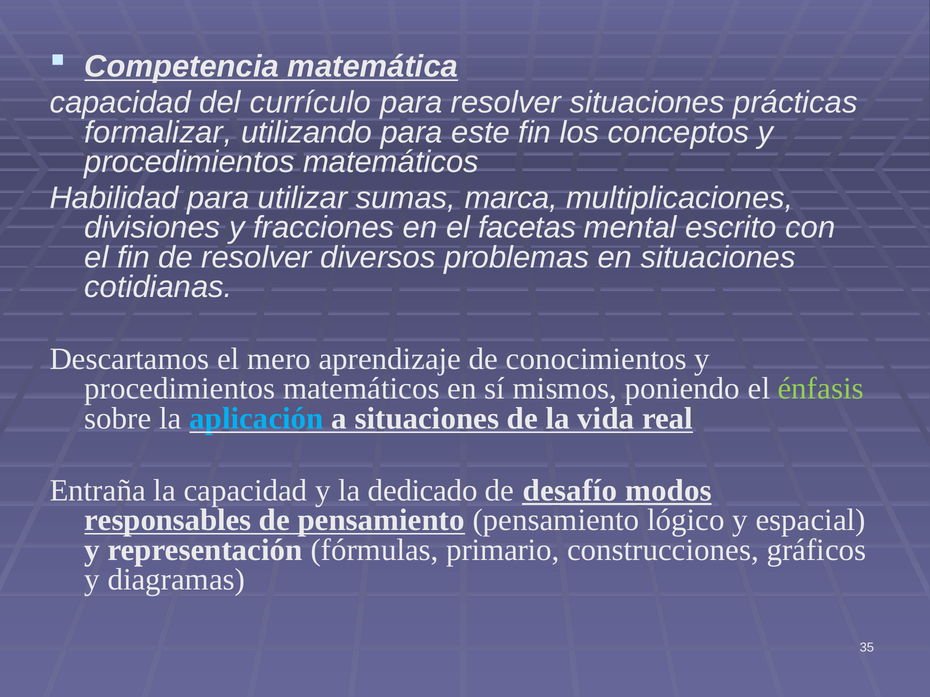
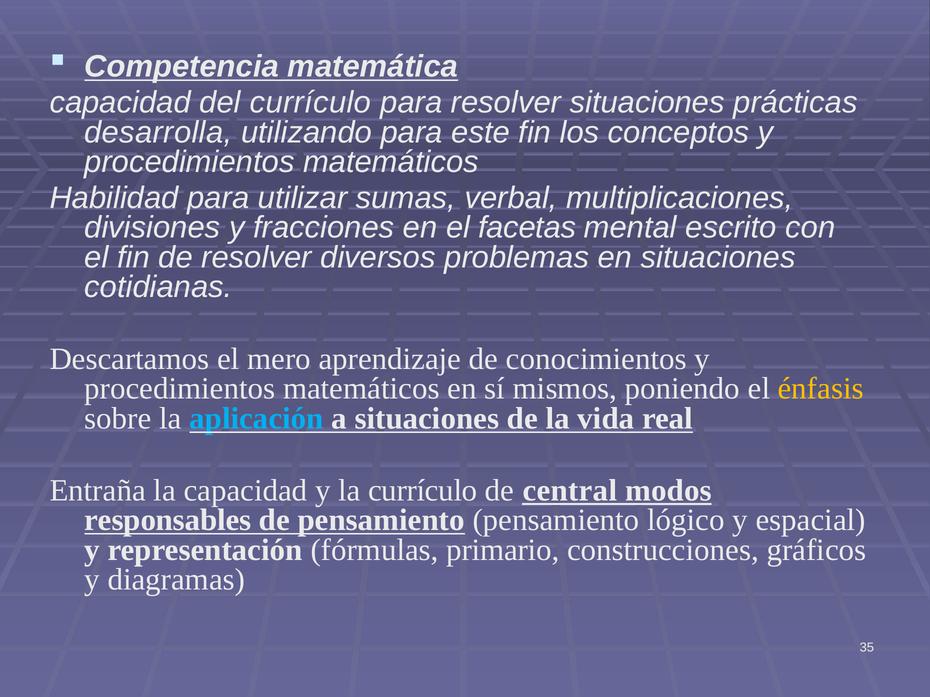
formalizar: formalizar -> desarrolla
marca: marca -> verbal
énfasis colour: light green -> yellow
la dedicado: dedicado -> currículo
desafío: desafío -> central
